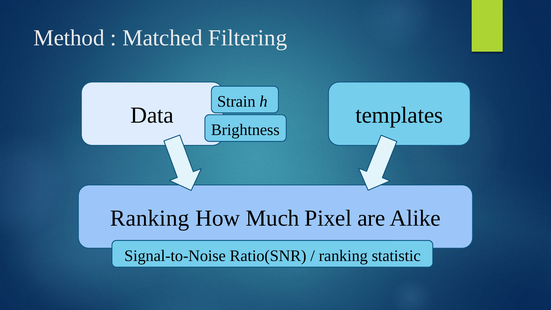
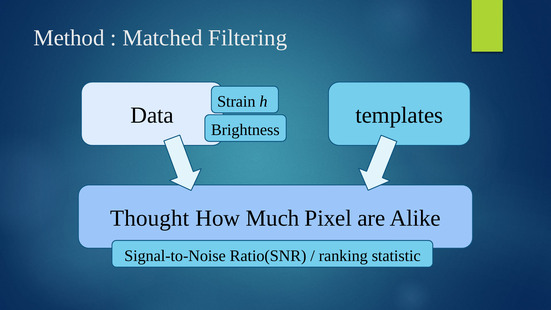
Ranking at (150, 218): Ranking -> Thought
